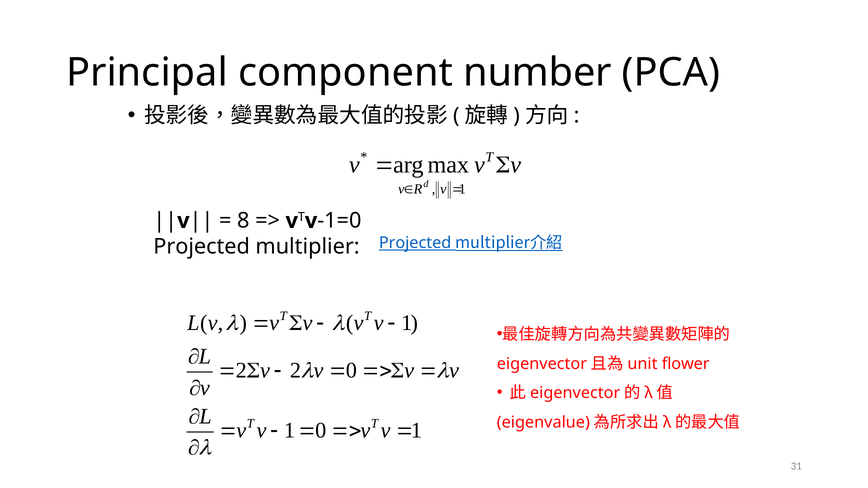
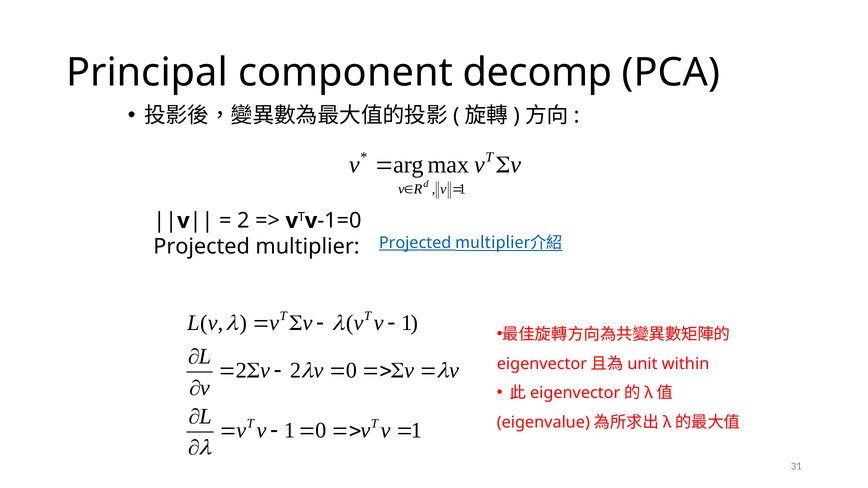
number: number -> decomp
8 at (243, 221): 8 -> 2
flower: flower -> within
